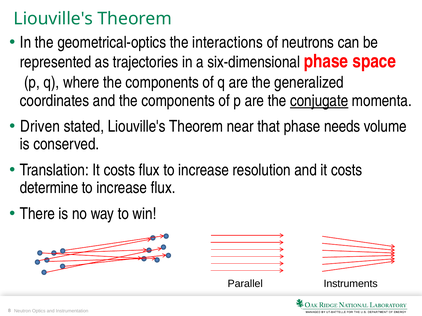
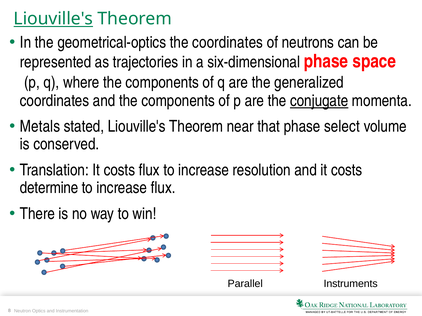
Liouville's at (53, 19) underline: none -> present
the interactions: interactions -> coordinates
Driven: Driven -> Metals
needs: needs -> select
